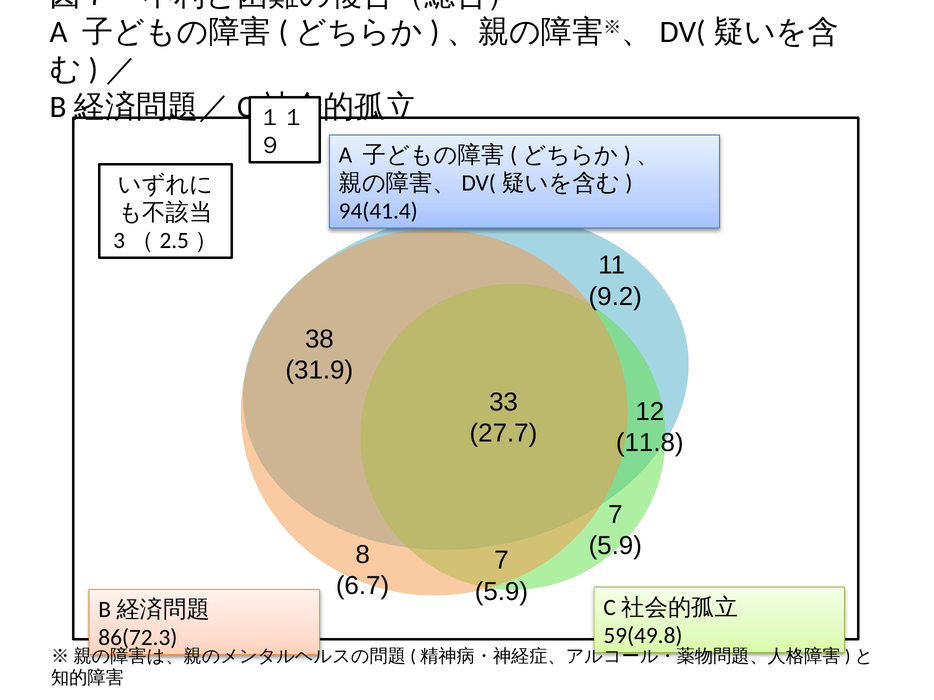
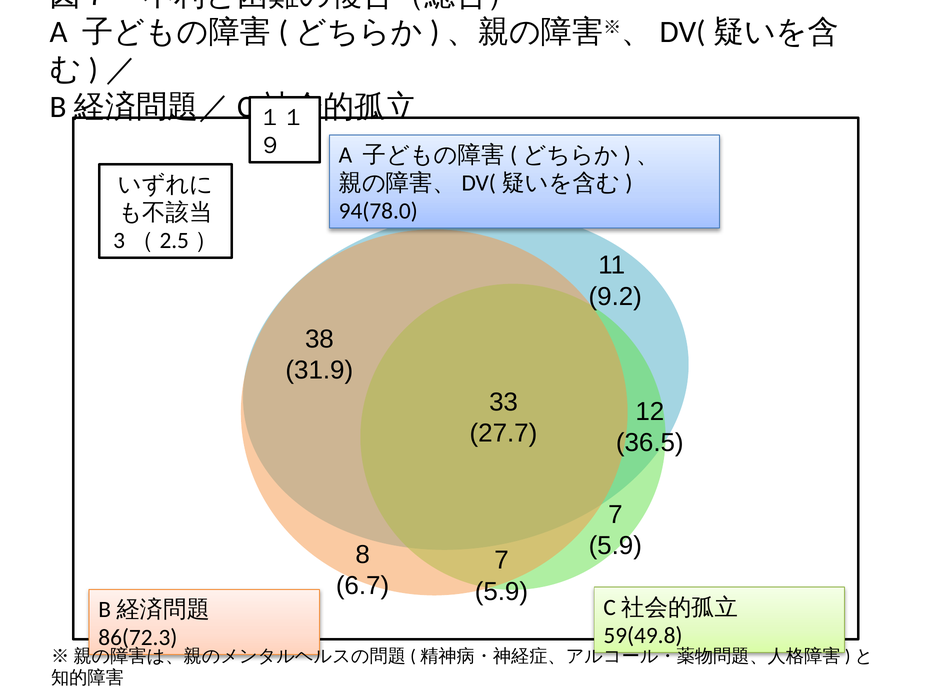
94(41.4: 94(41.4 -> 94(78.0
11.8: 11.8 -> 36.5
